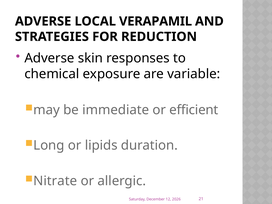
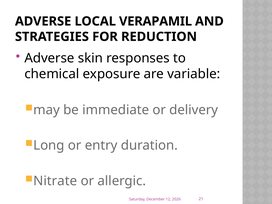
efficient: efficient -> delivery
lipids: lipids -> entry
